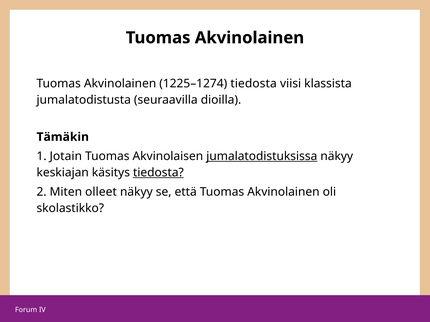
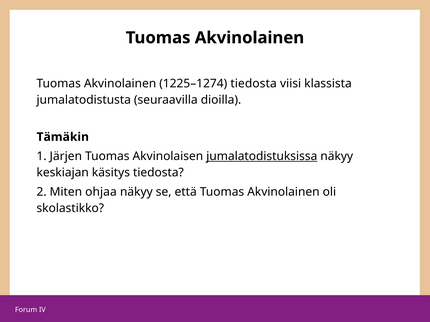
Jotain: Jotain -> Järjen
tiedosta at (158, 173) underline: present -> none
olleet: olleet -> ohjaa
